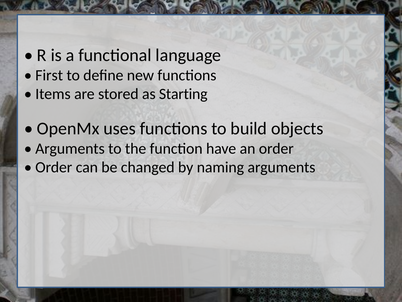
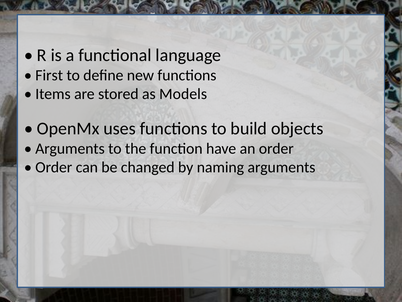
Starting: Starting -> Models
